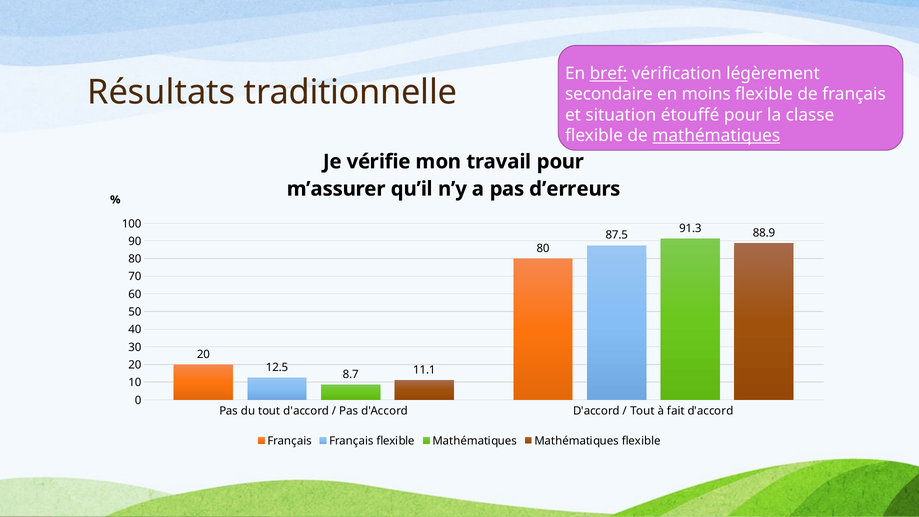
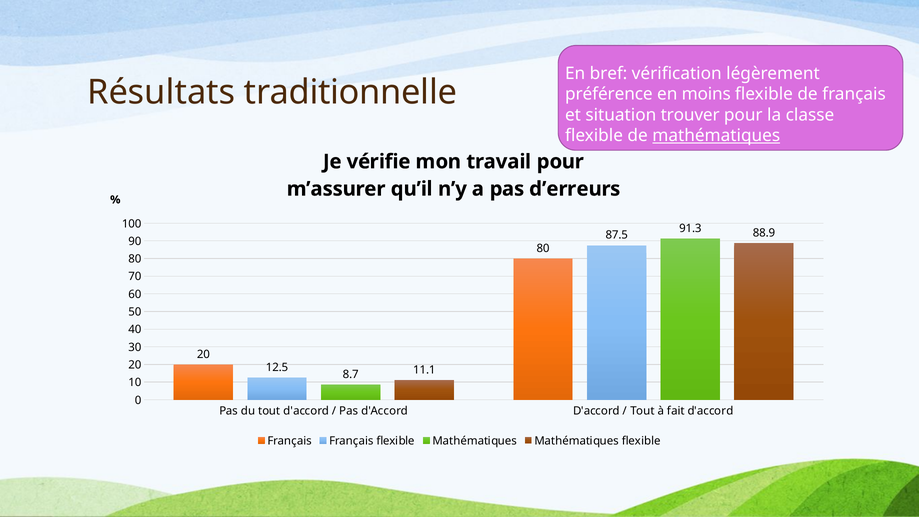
bref underline: present -> none
secondaire: secondaire -> préférence
étouffé: étouffé -> trouver
